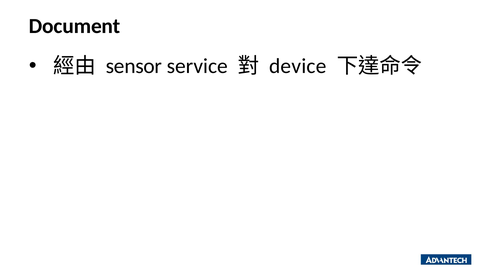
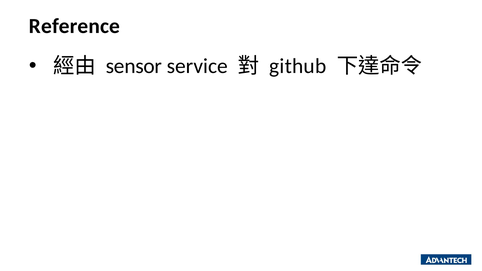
Document: Document -> Reference
device: device -> github
